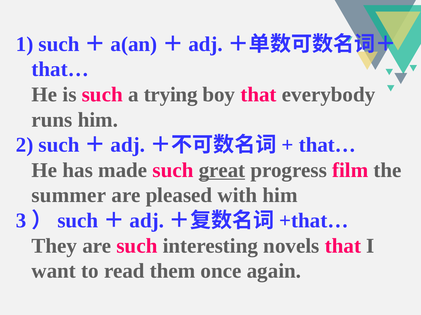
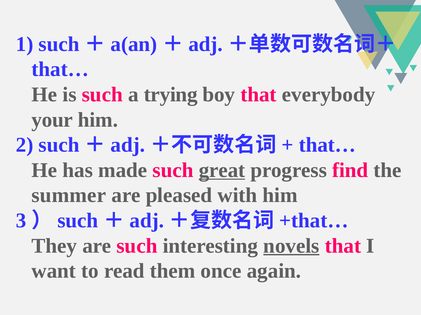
runs: runs -> your
film: film -> find
novels underline: none -> present
